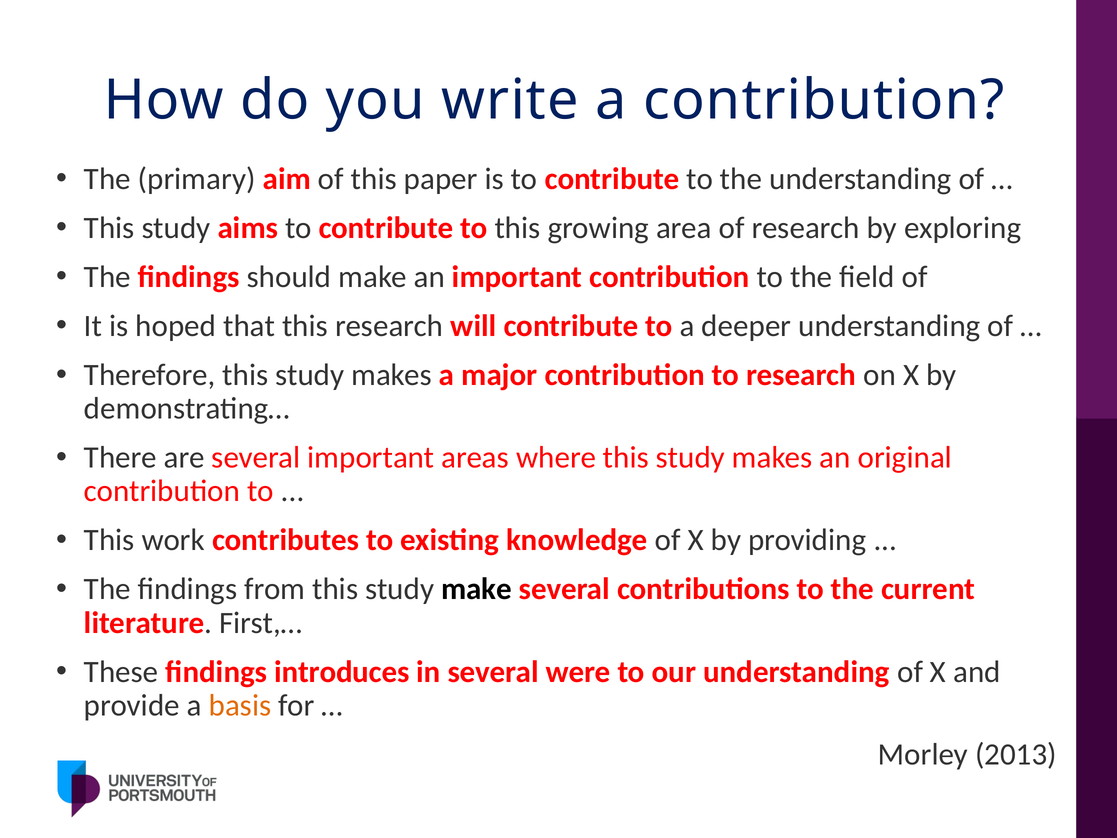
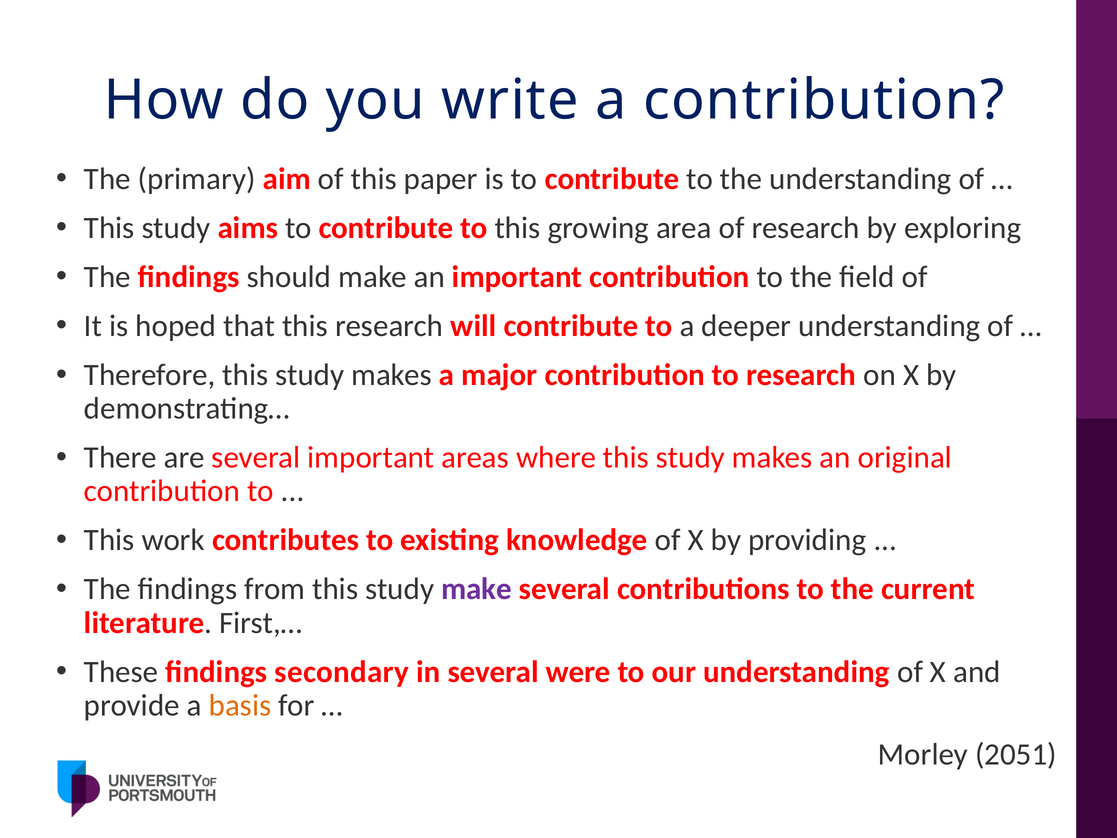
make at (477, 589) colour: black -> purple
introduces: introduces -> secondary
2013: 2013 -> 2051
